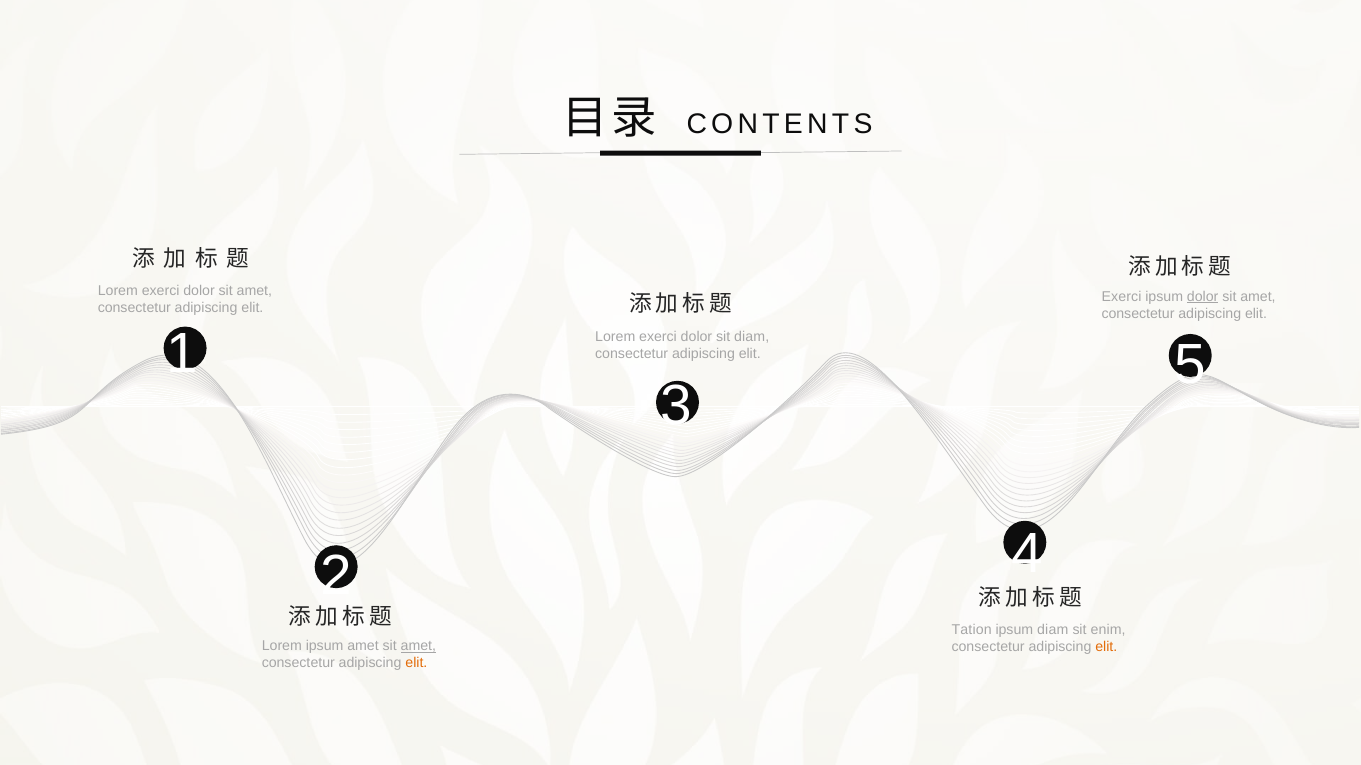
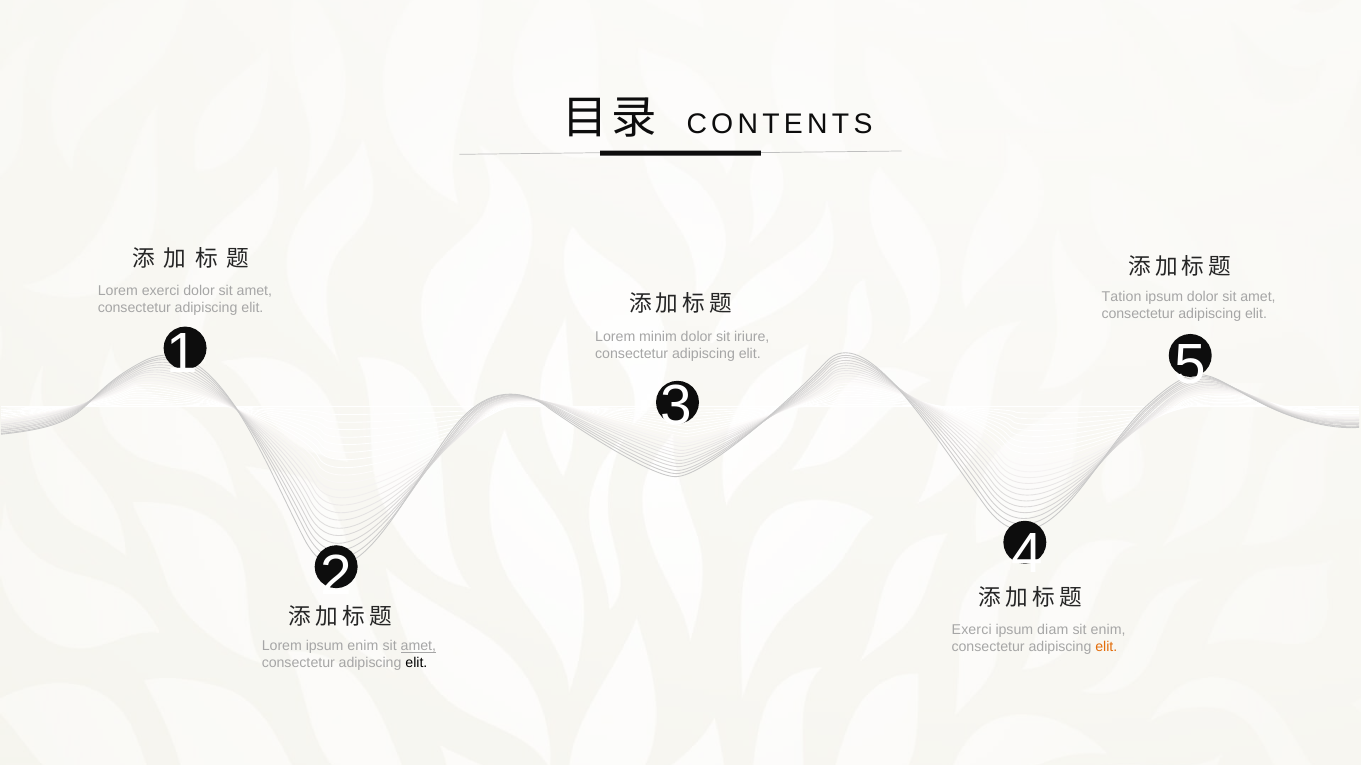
Exerci at (1121, 297): Exerci -> Tation
dolor at (1203, 297) underline: present -> none
exerci at (658, 337): exerci -> minim
sit diam: diam -> iriure
Tation at (972, 630): Tation -> Exerci
ipsum amet: amet -> enim
elit at (416, 663) colour: orange -> black
